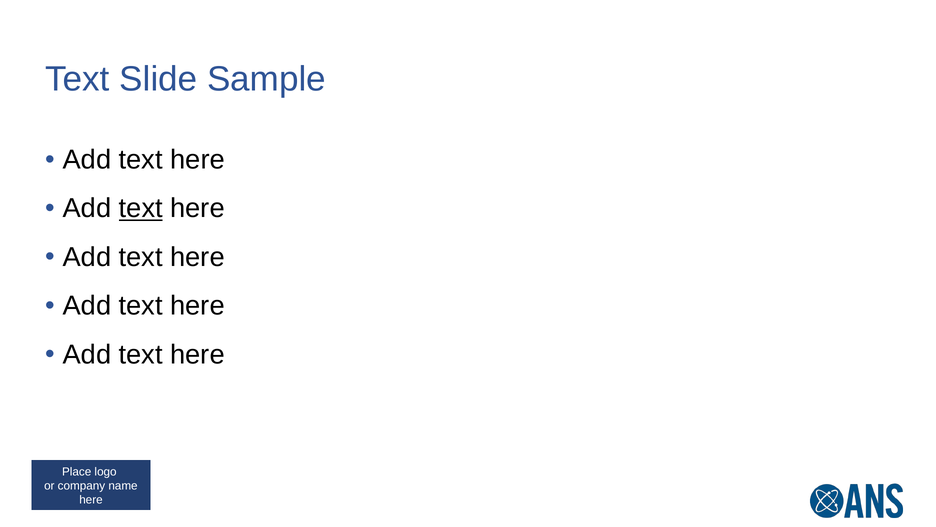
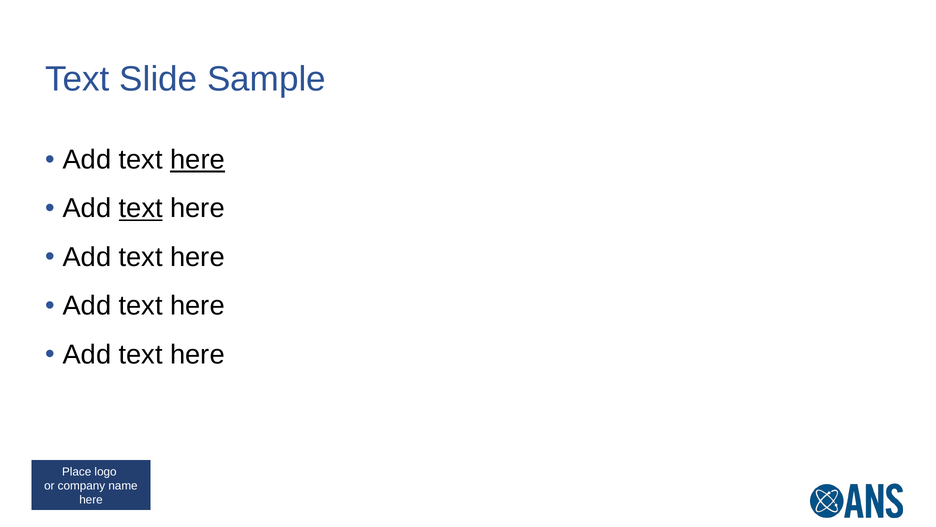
here at (197, 160) underline: none -> present
